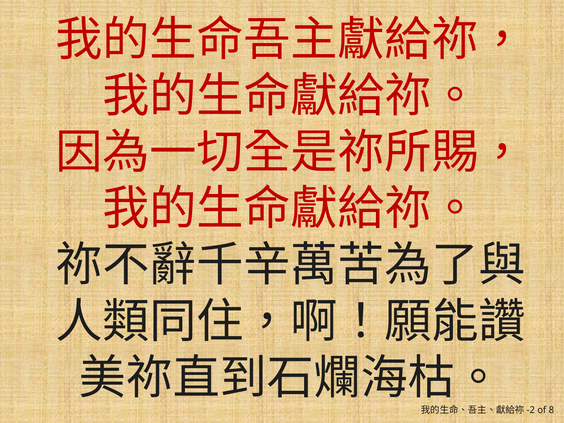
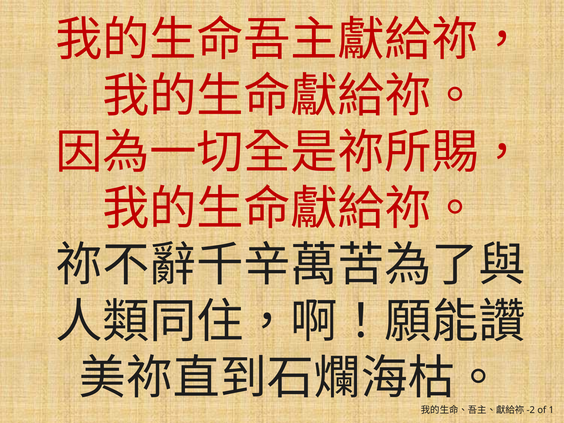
8: 8 -> 1
